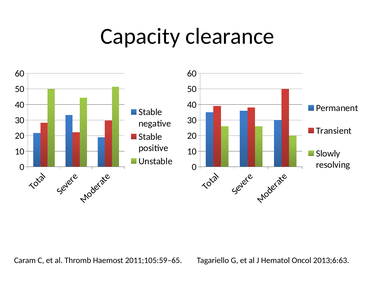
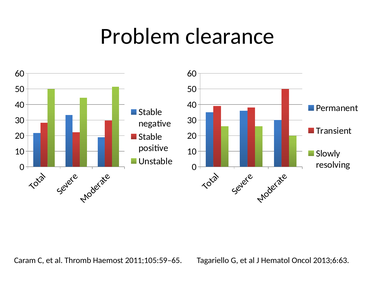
Capacity: Capacity -> Problem
